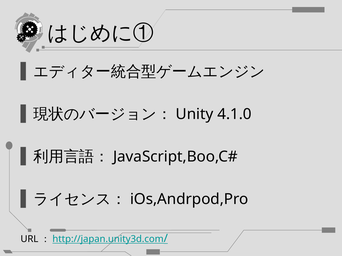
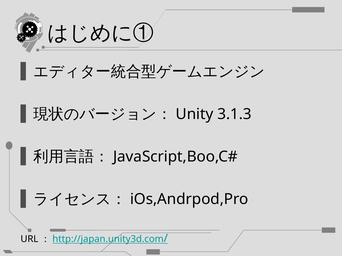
4.1.0: 4.1.0 -> 3.1.3
